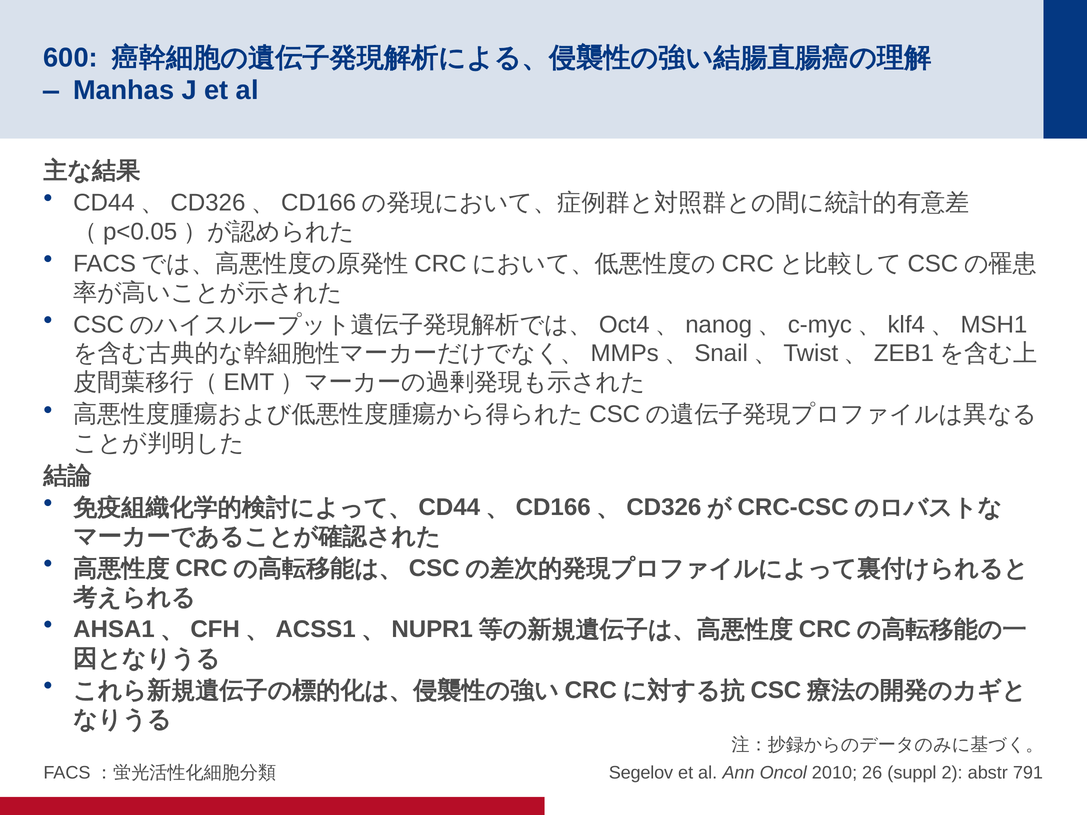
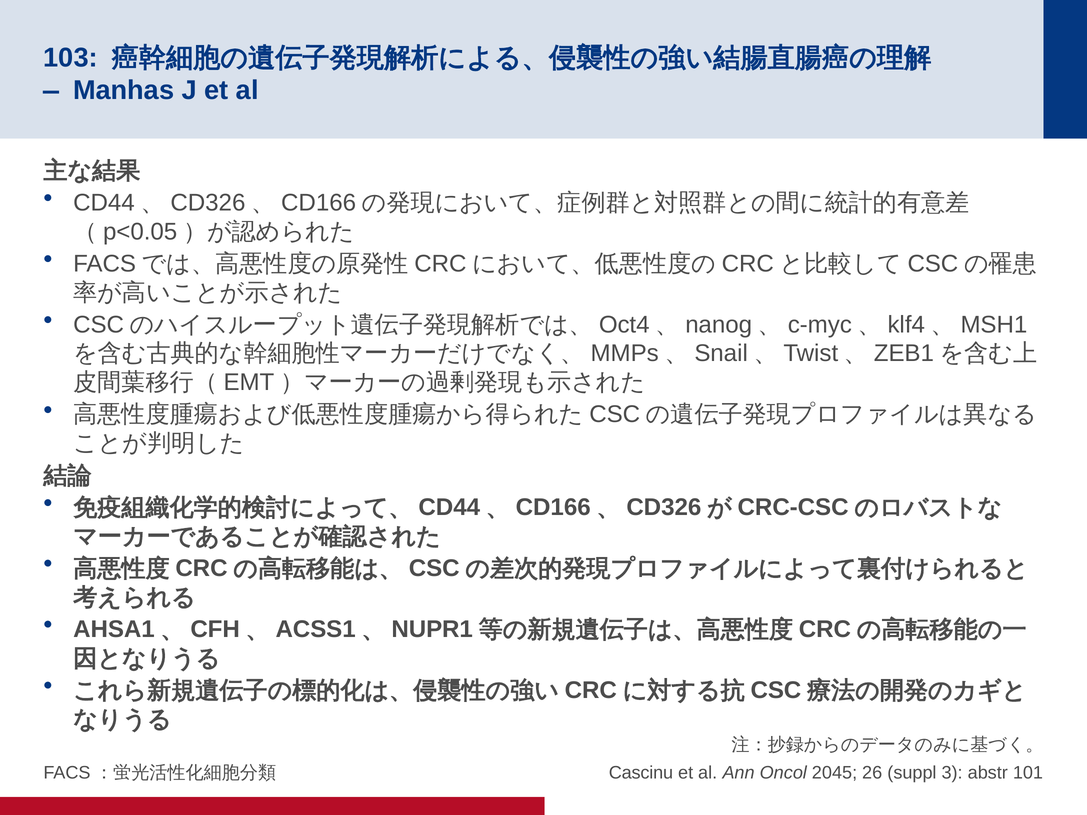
600: 600 -> 103
Segelov: Segelov -> Cascinu
2010: 2010 -> 2045
2: 2 -> 3
791: 791 -> 101
